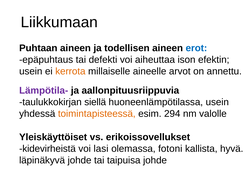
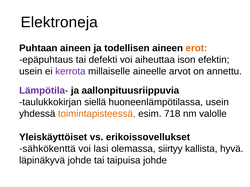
Liikkumaan: Liikkumaan -> Elektroneja
erot colour: blue -> orange
kerrota colour: orange -> purple
294: 294 -> 718
kidevirheistä: kidevirheistä -> sähkökenttä
fotoni: fotoni -> siirtyy
